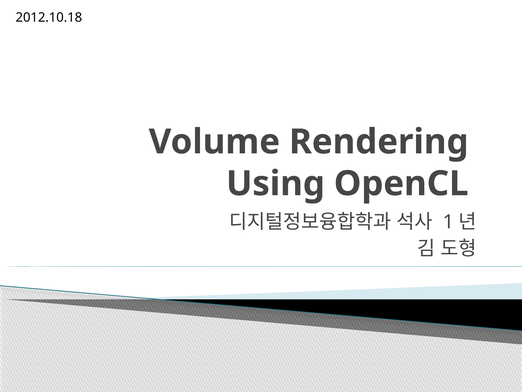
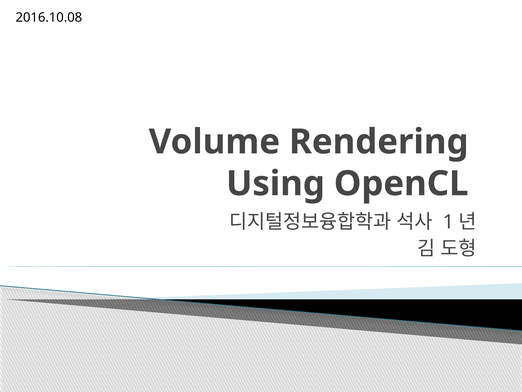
2012.10.18: 2012.10.18 -> 2016.10.08
